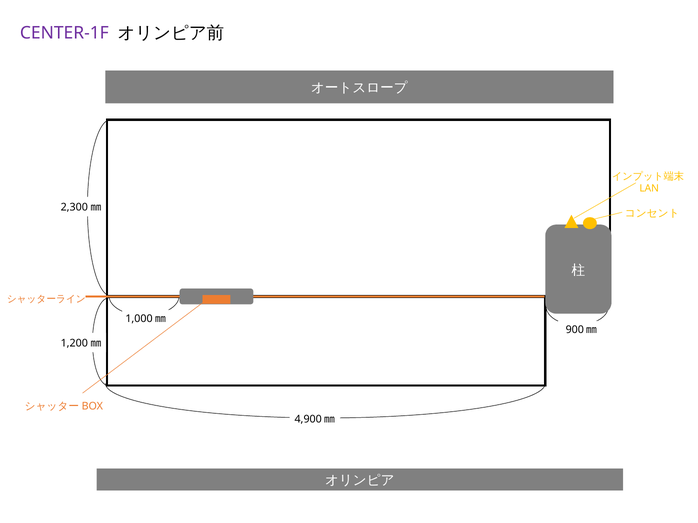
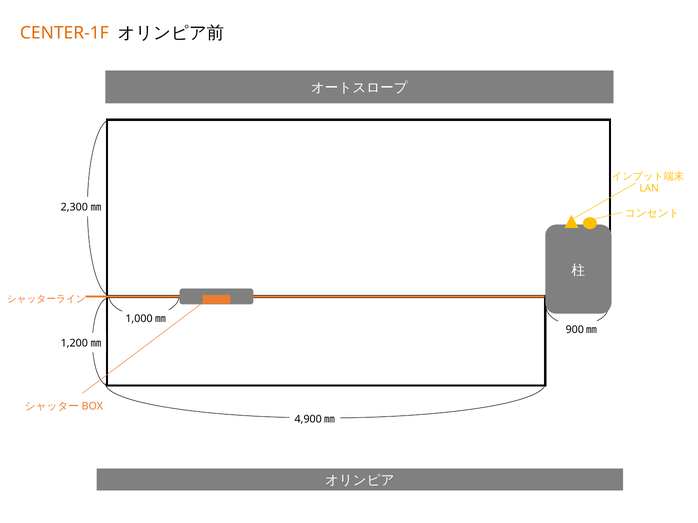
CENTER-1F colour: purple -> orange
